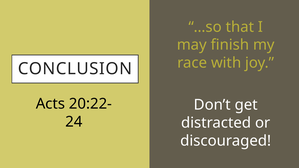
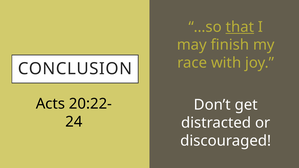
that underline: none -> present
